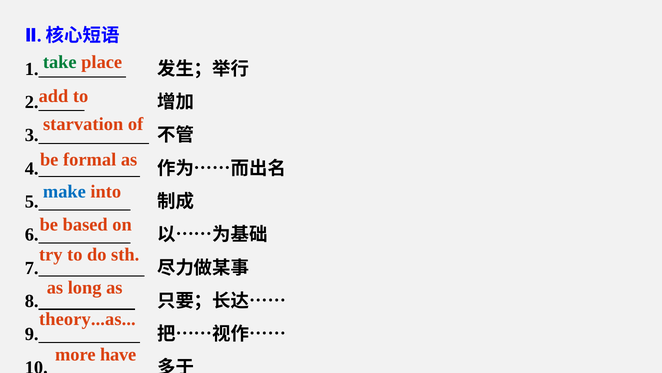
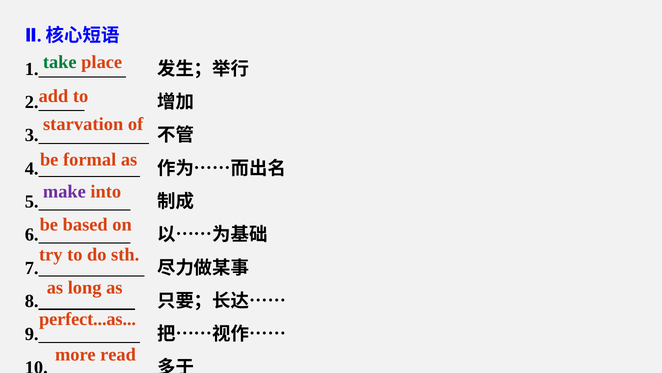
make colour: blue -> purple
theory...as: theory...as -> perfect...as
have: have -> read
